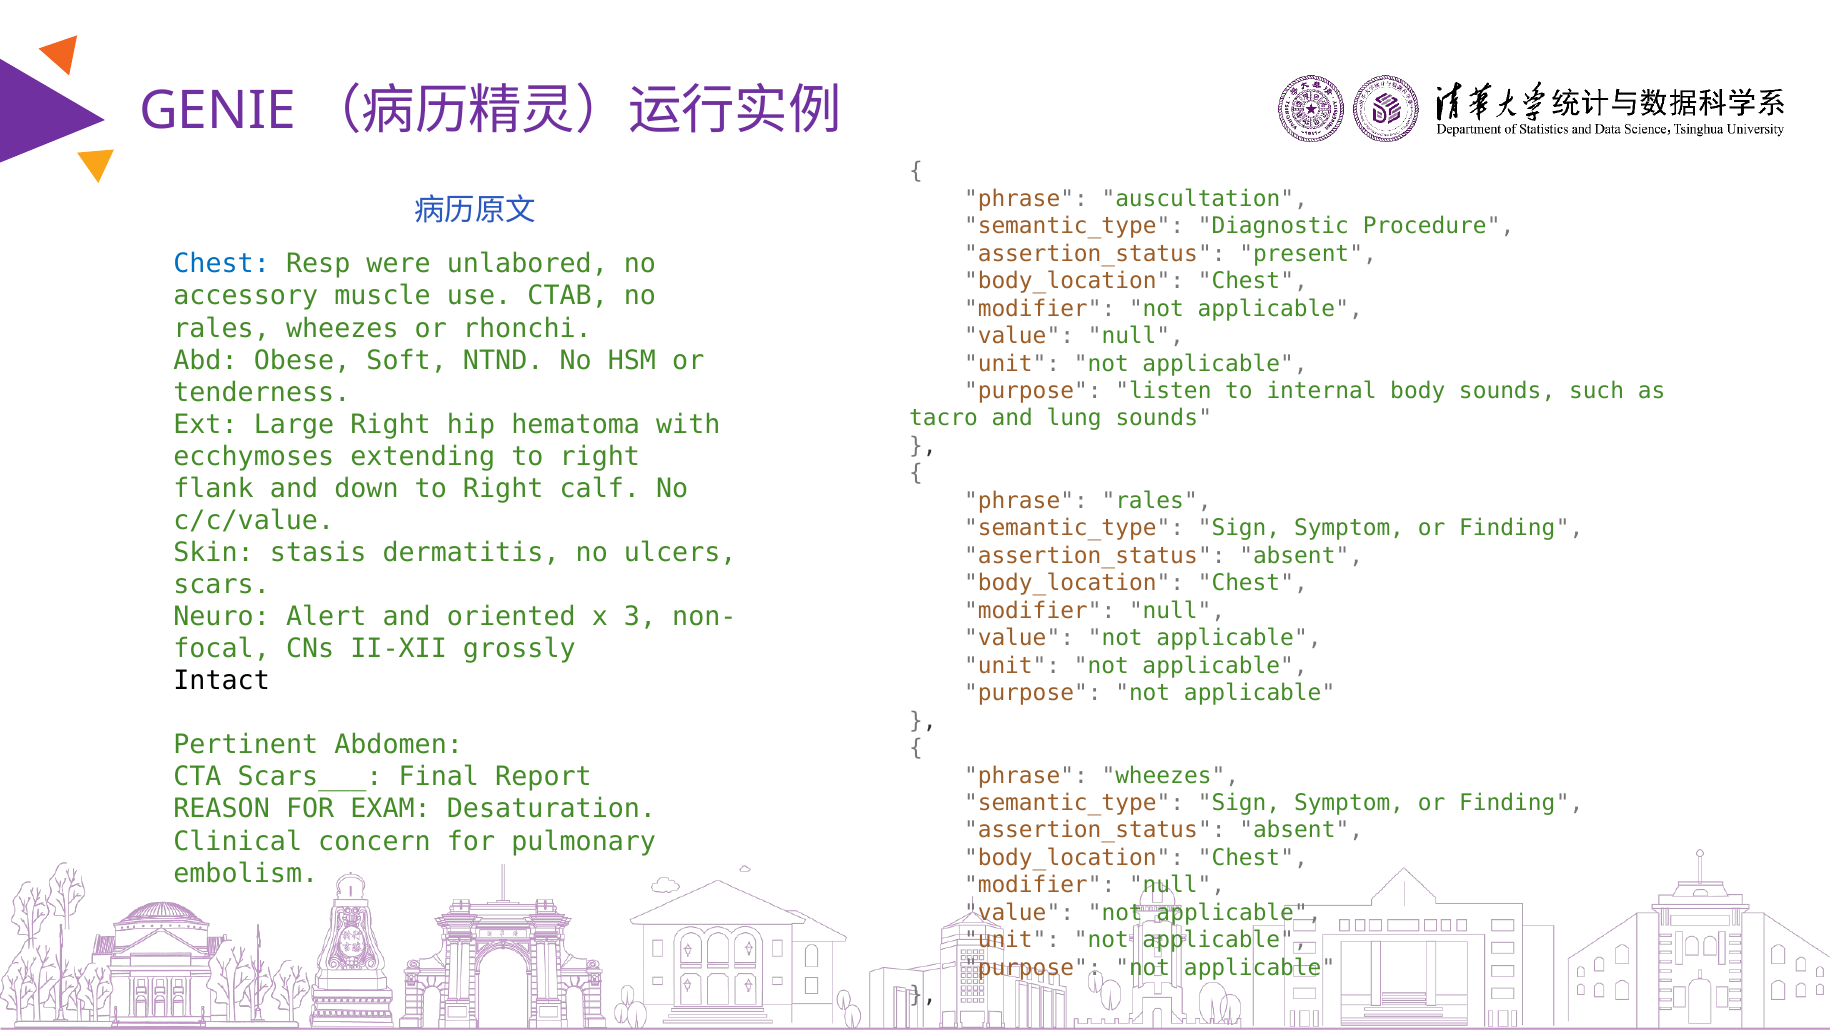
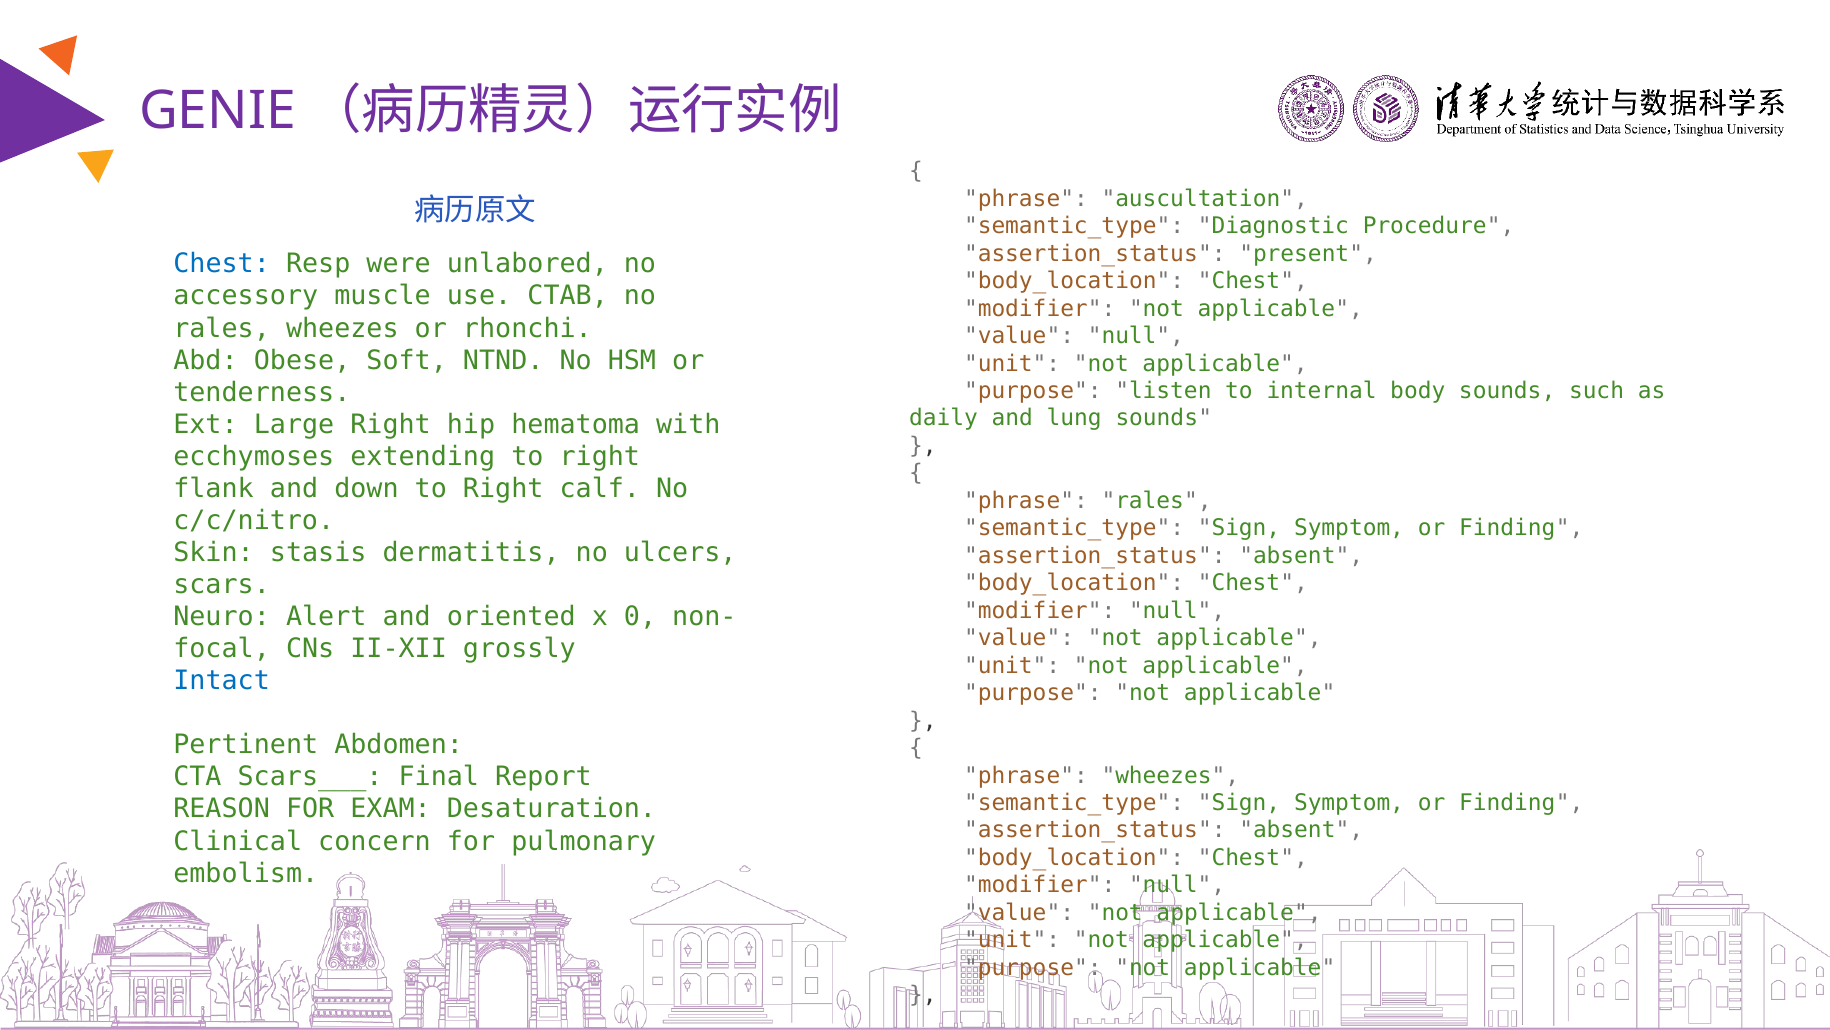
tacro: tacro -> daily
c/c/value: c/c/value -> c/c/nitro
3: 3 -> 0
Intact colour: black -> blue
